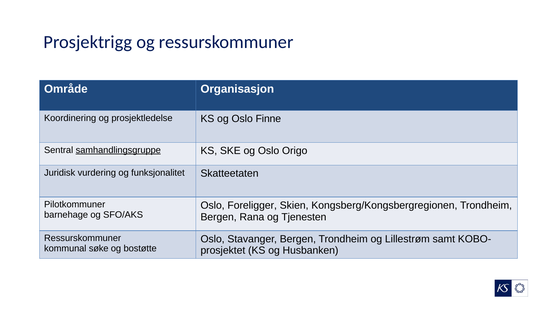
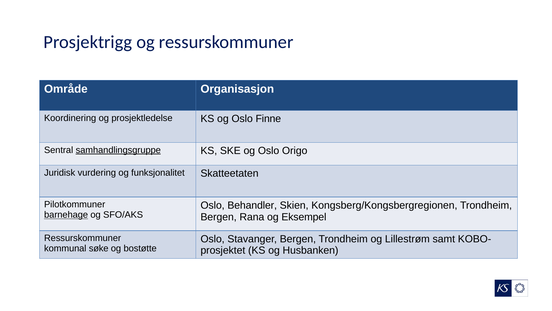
Foreligger: Foreligger -> Behandler
barnehage underline: none -> present
Tjenesten: Tjenesten -> Eksempel
